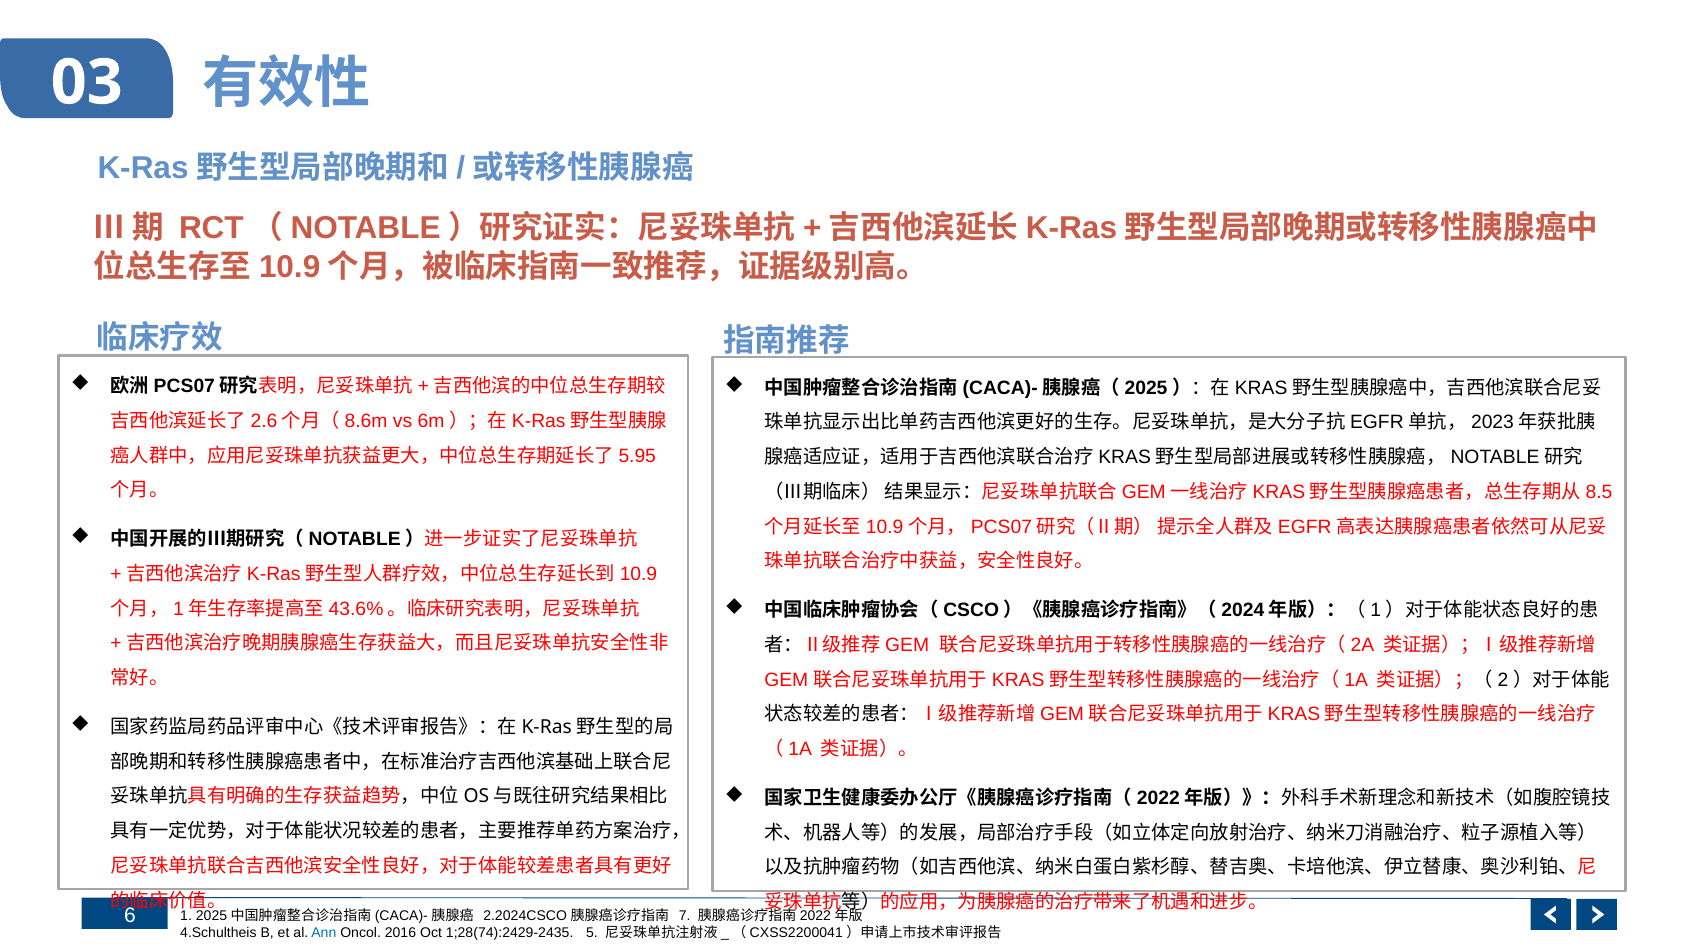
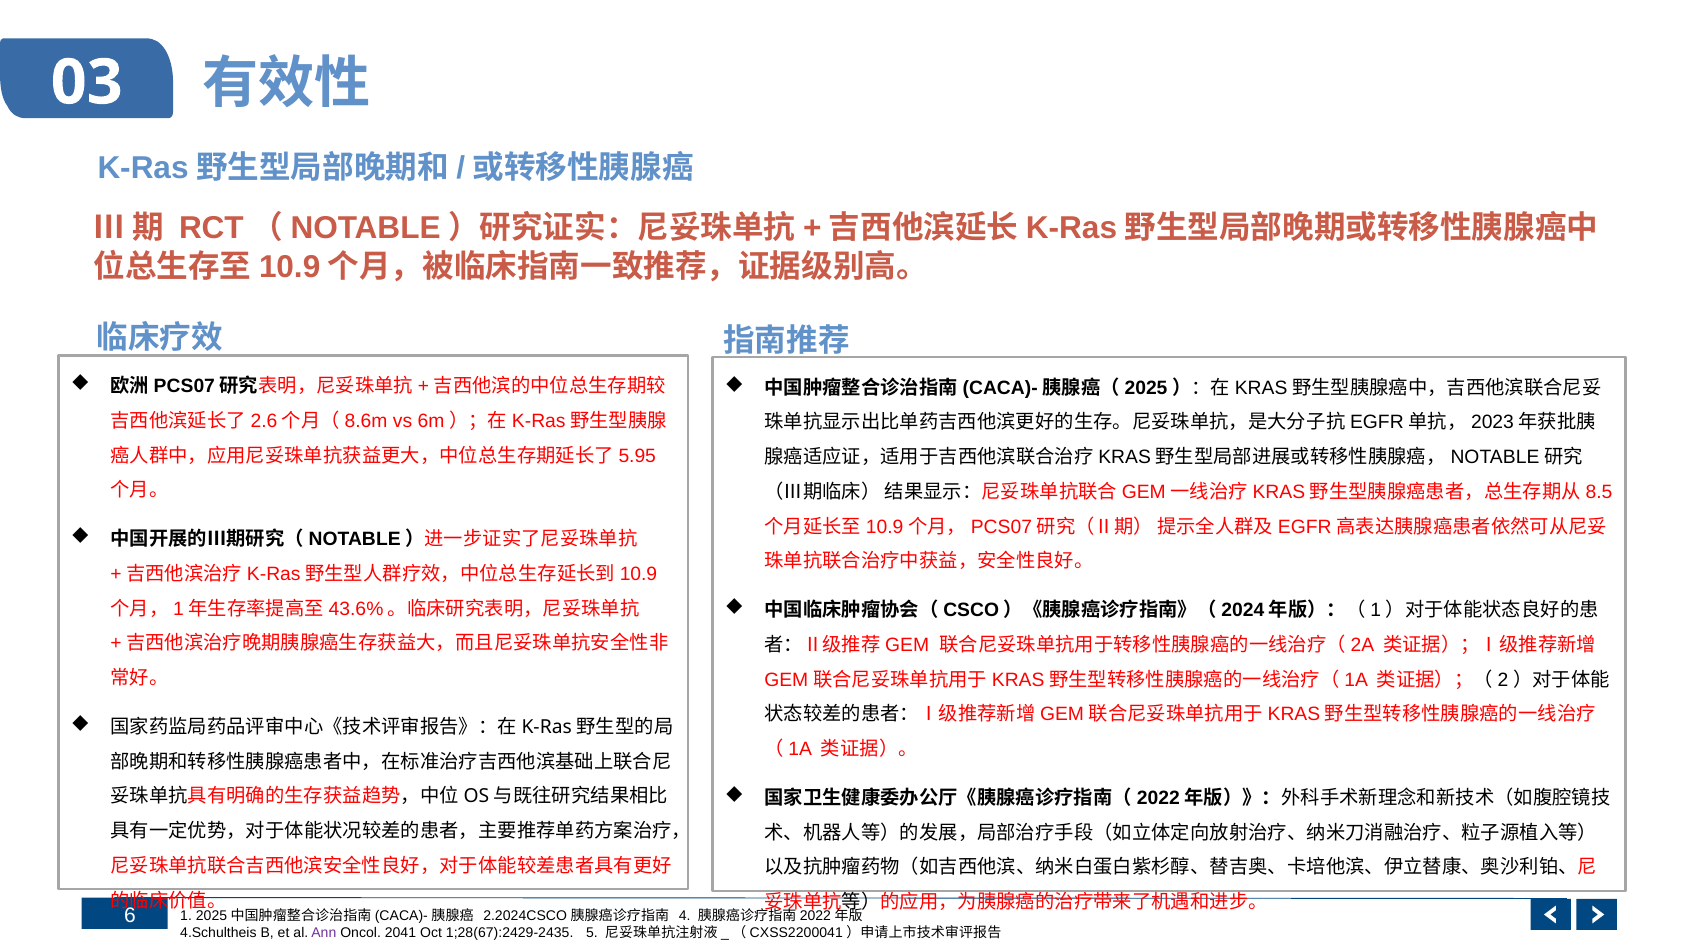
7: 7 -> 4
Ann colour: blue -> purple
2016: 2016 -> 2041
1;28(74):2429-2435: 1;28(74):2429-2435 -> 1;28(67):2429-2435
